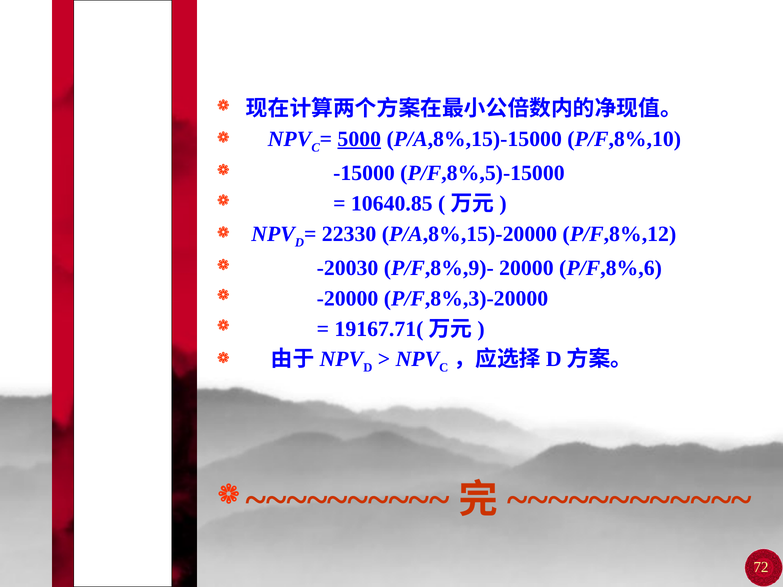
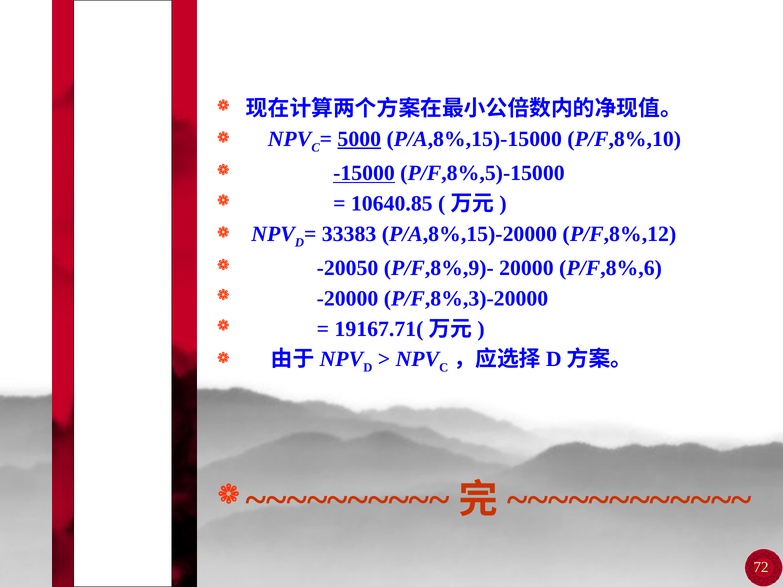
-15000 underline: none -> present
22330: 22330 -> 33383
-20030: -20030 -> -20050
